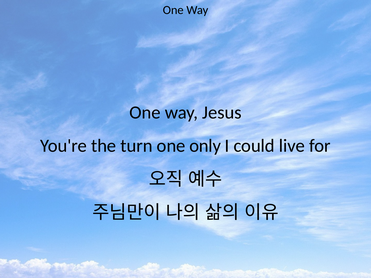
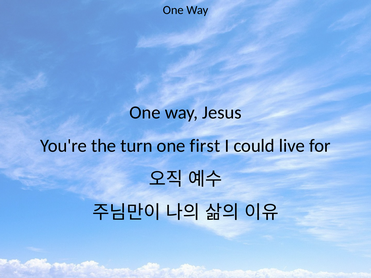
only: only -> first
